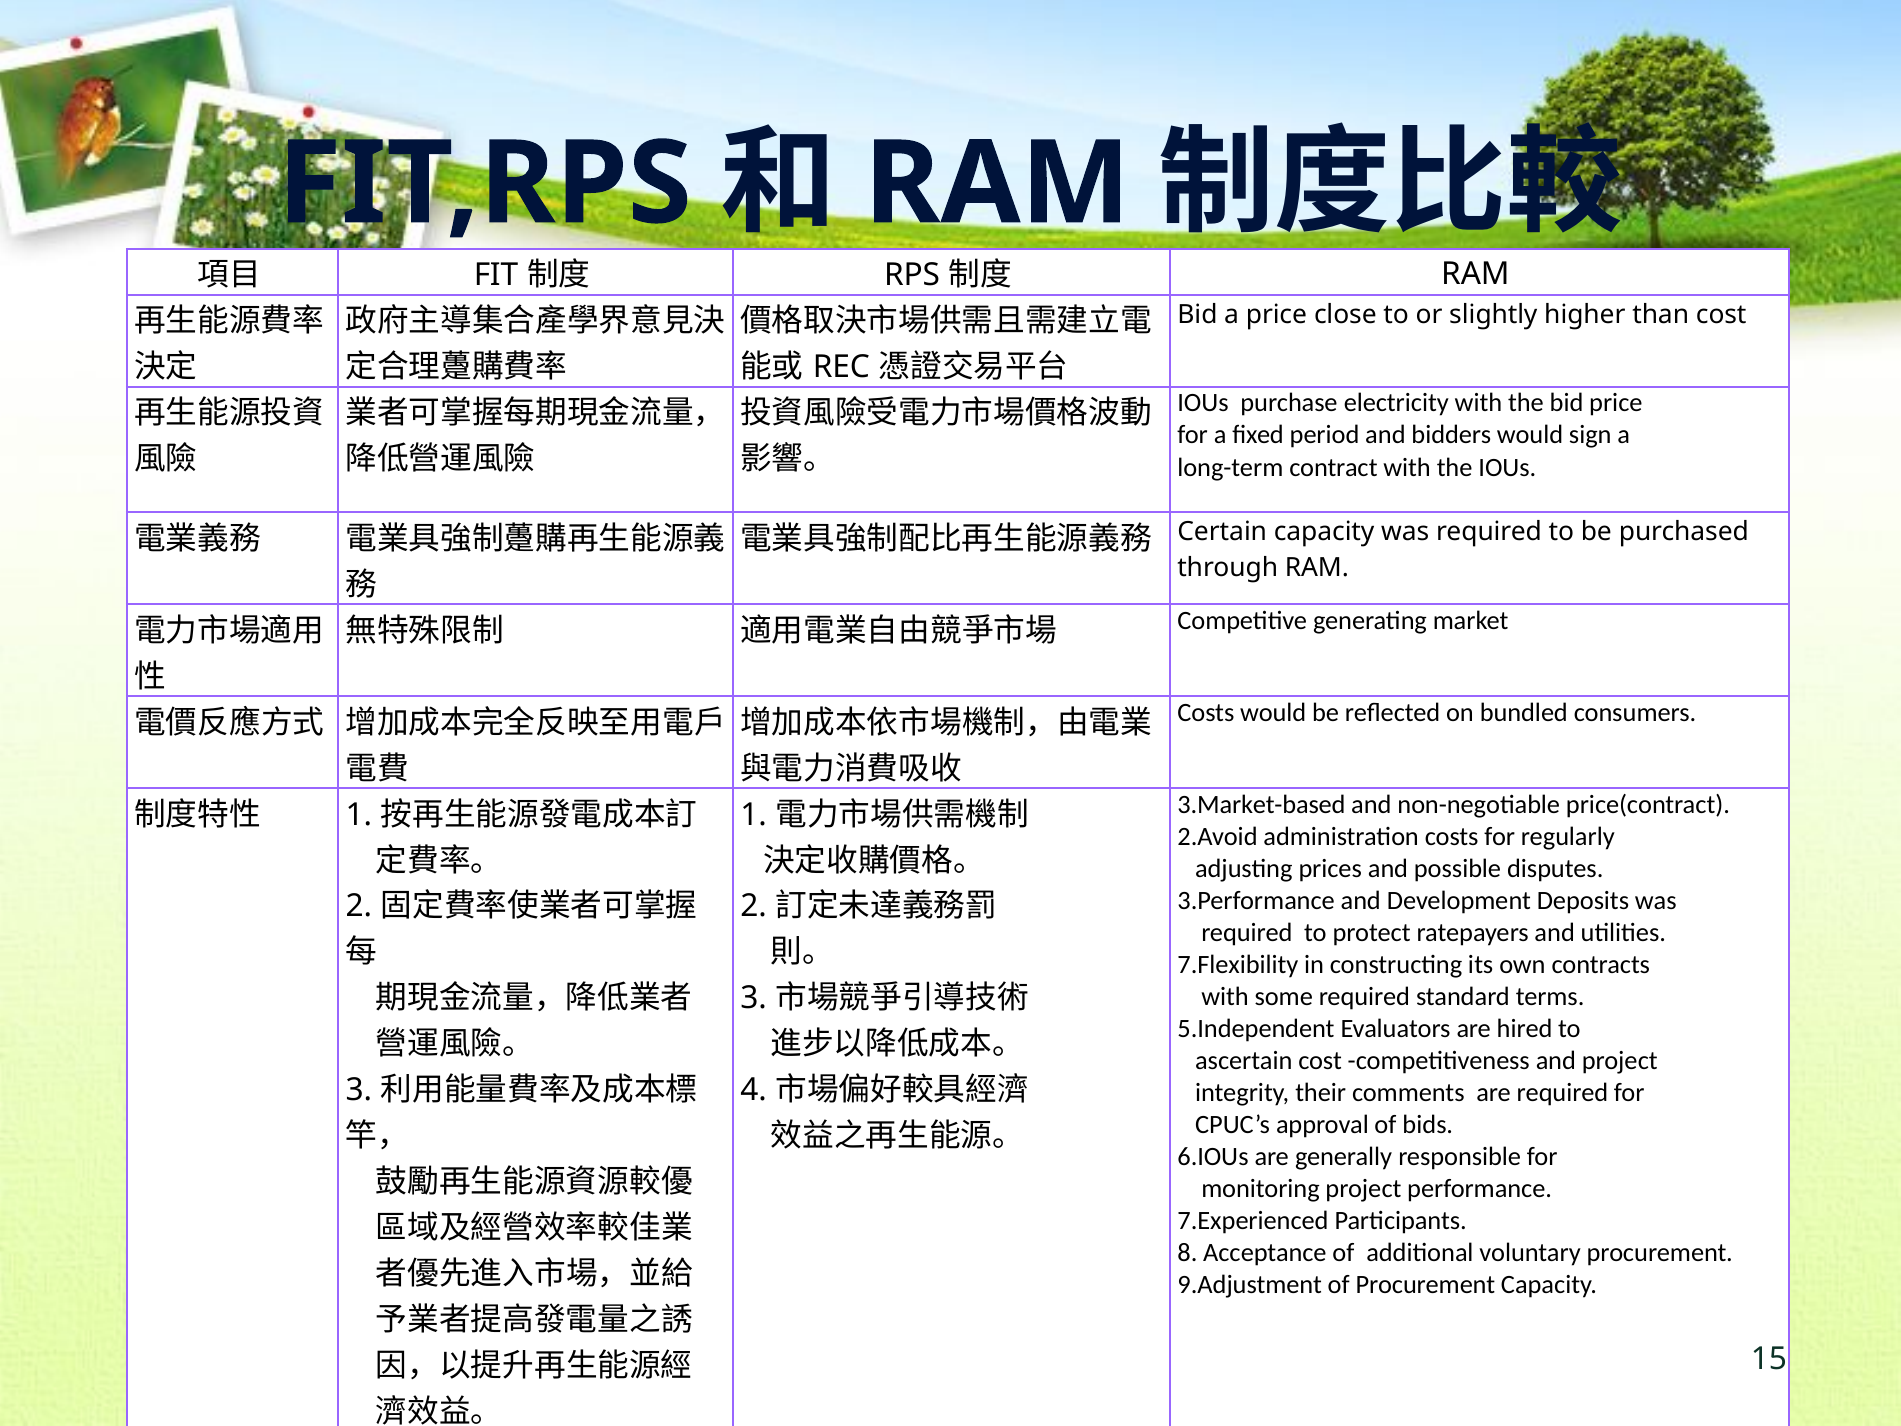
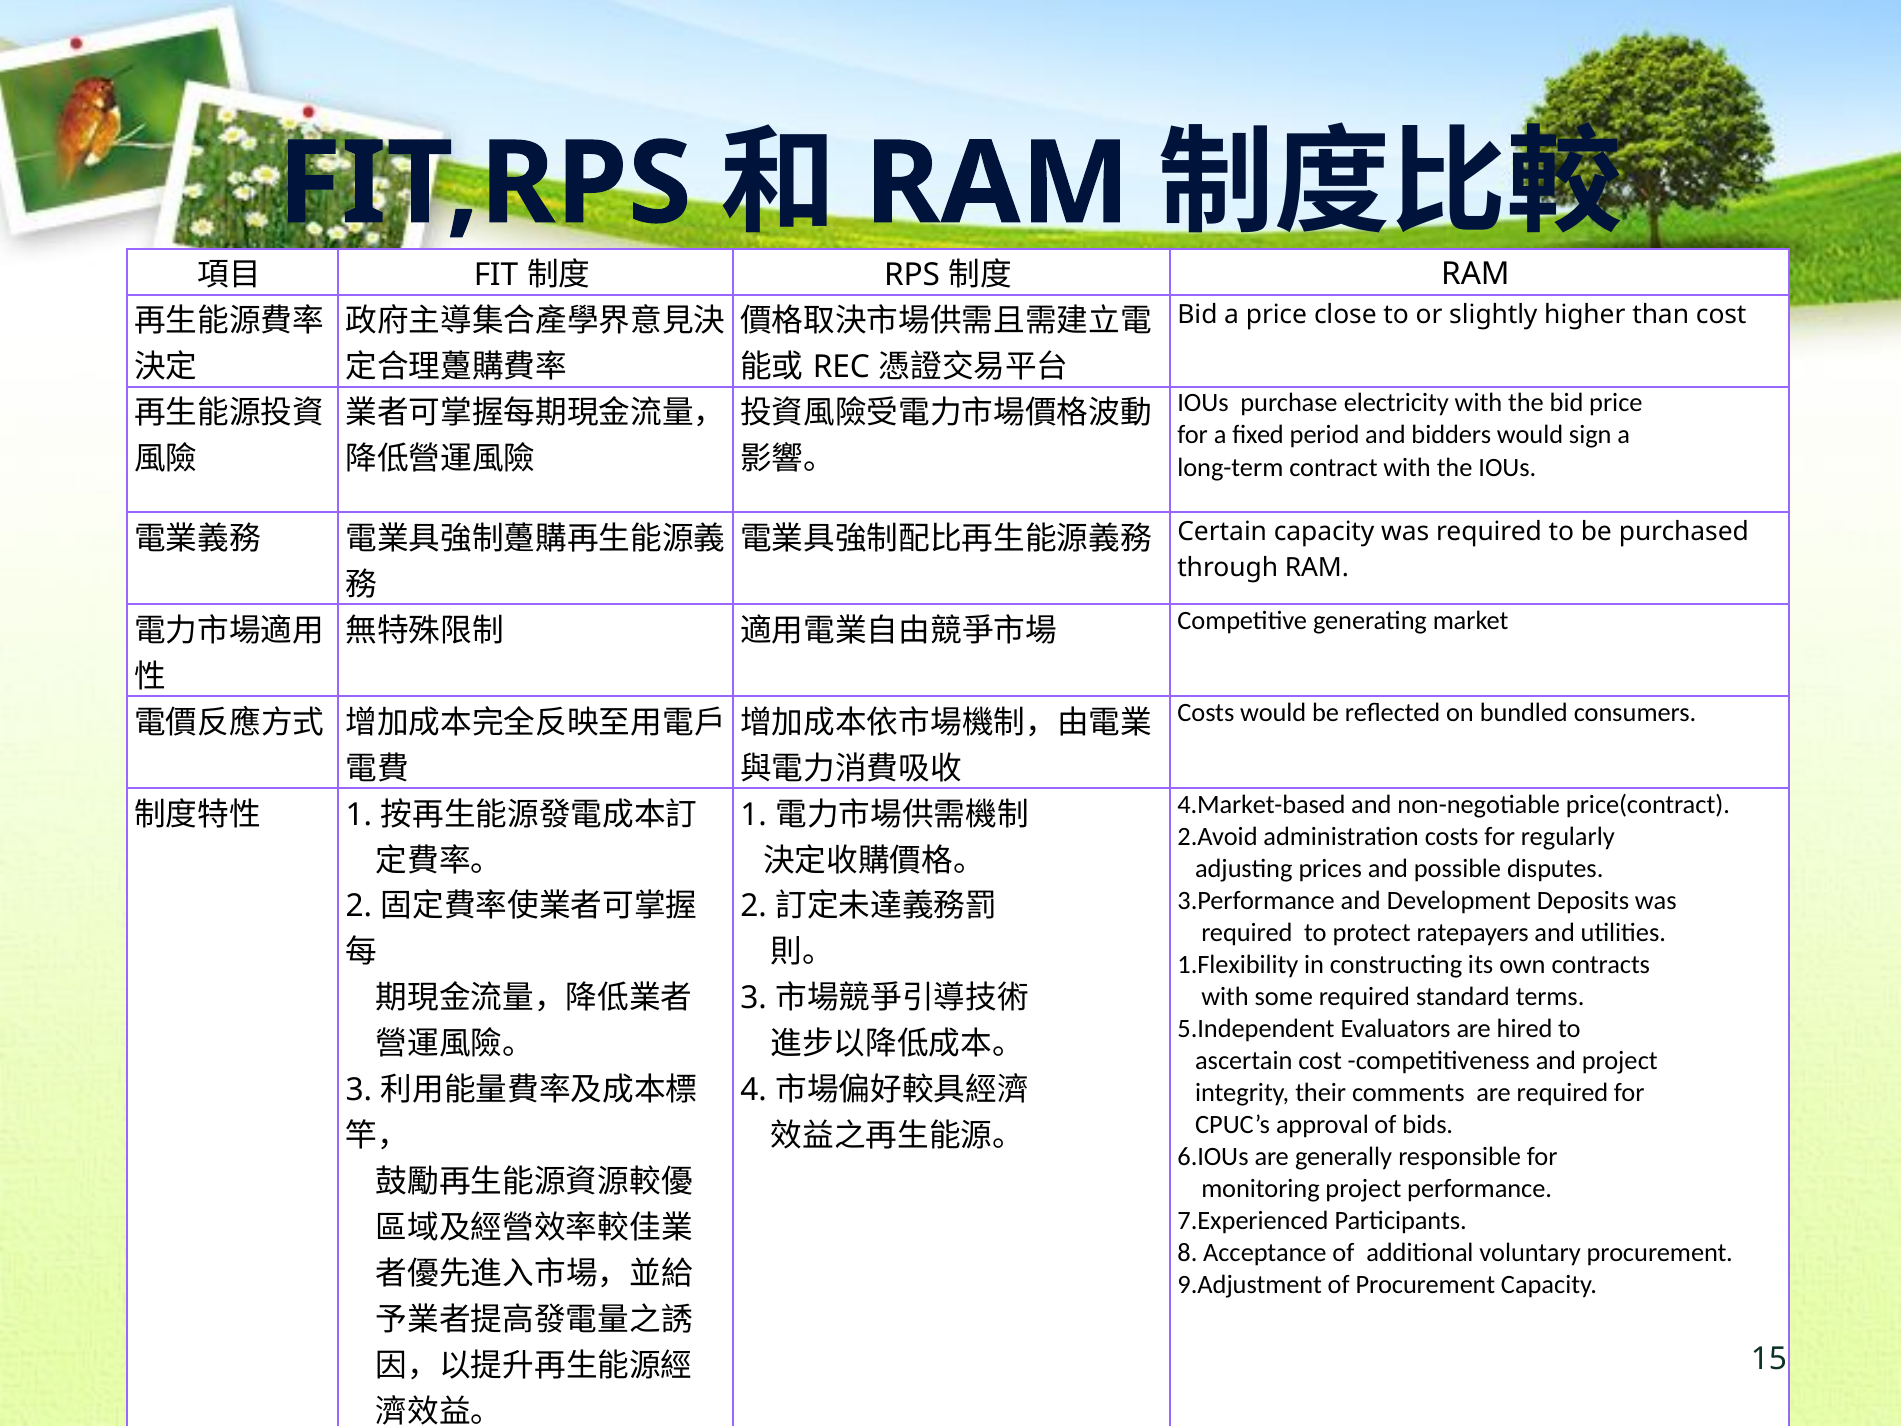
3.Market-based: 3.Market-based -> 4.Market-based
7.Flexibility: 7.Flexibility -> 1.Flexibility
